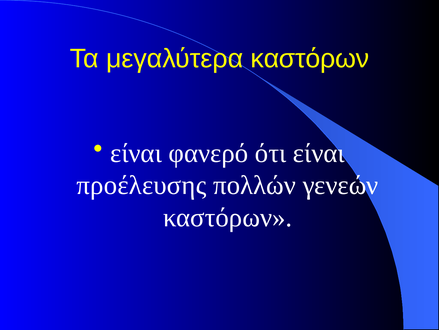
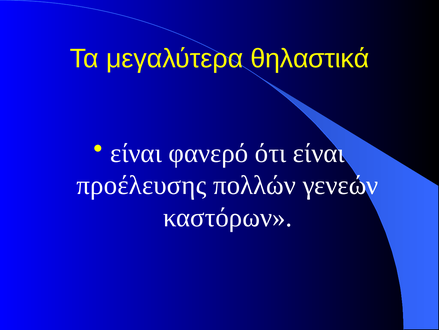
μεγαλύτερα καστόρων: καστόρων -> θηλαστικά
